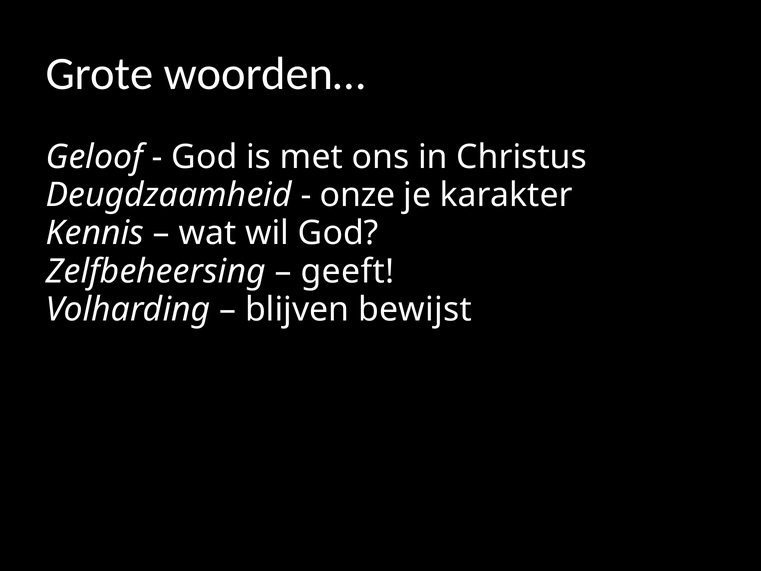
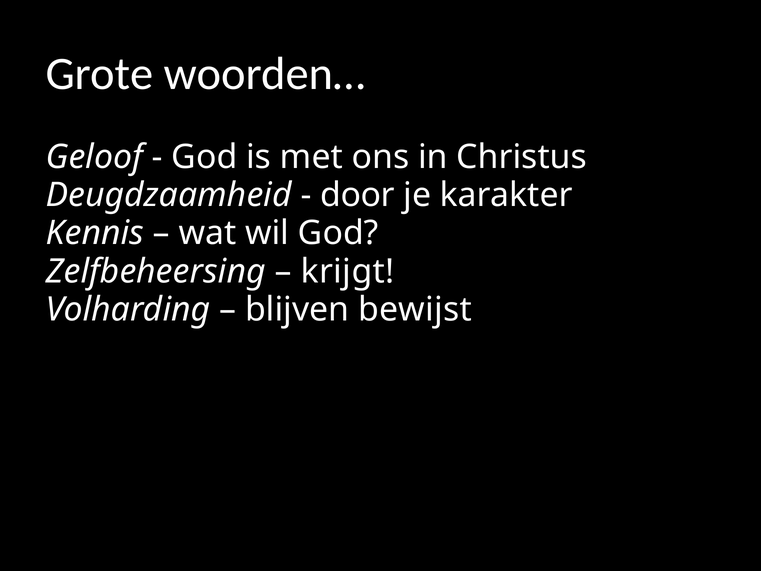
onze: onze -> door
geeft: geeft -> krijgt
